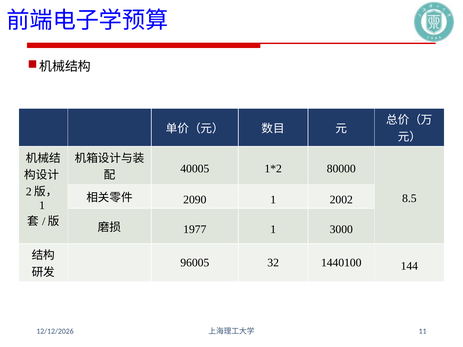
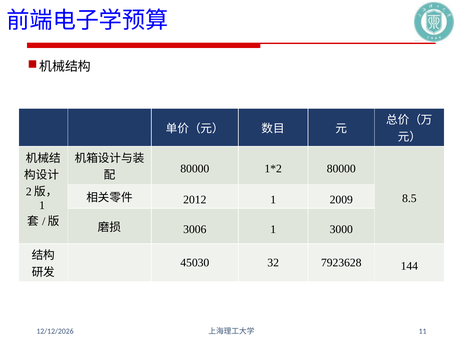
40005 at (195, 169): 40005 -> 80000
2090: 2090 -> 2012
2002: 2002 -> 2009
1977: 1977 -> 3006
96005: 96005 -> 45030
1440100: 1440100 -> 7923628
